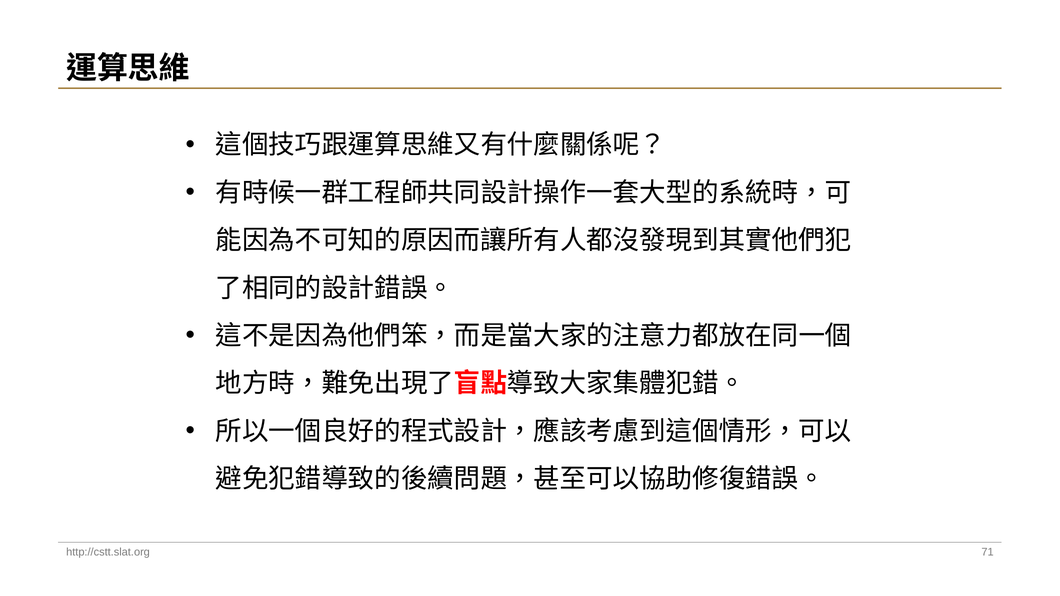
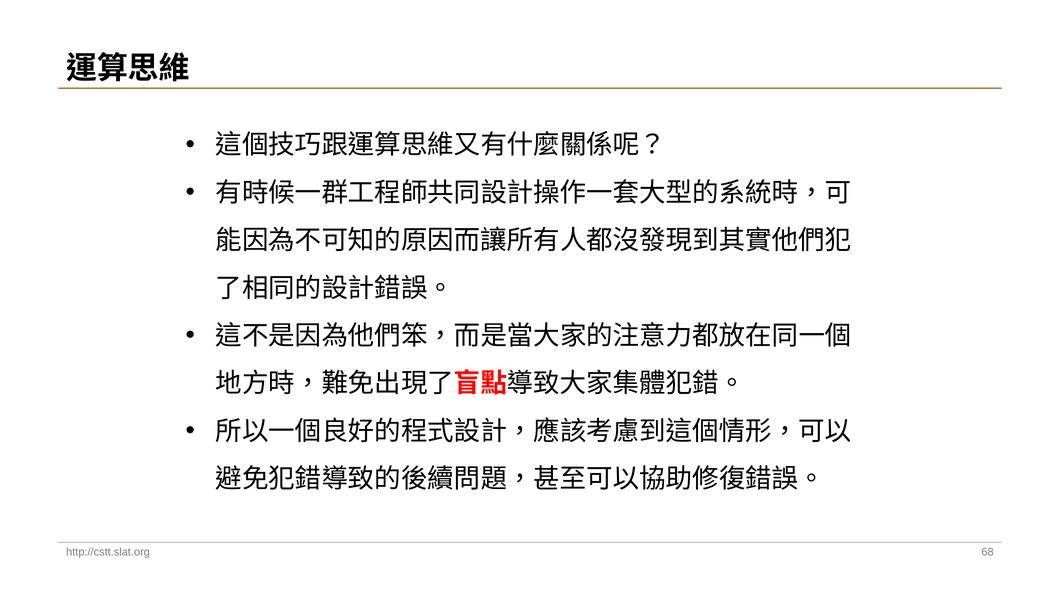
71: 71 -> 68
